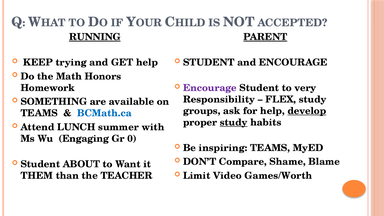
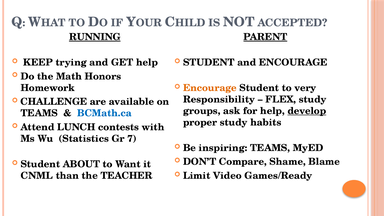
Encourage at (210, 88) colour: purple -> orange
SOMETHING: SOMETHING -> CHALLENGE
study at (234, 122) underline: present -> none
summer: summer -> contests
Engaging: Engaging -> Statistics
0: 0 -> 7
Games/Worth: Games/Worth -> Games/Ready
THEM: THEM -> CNML
